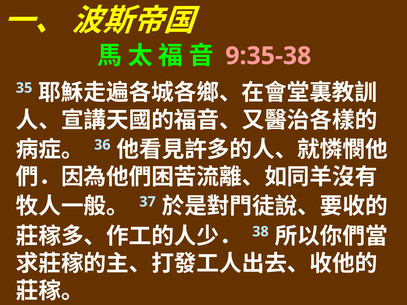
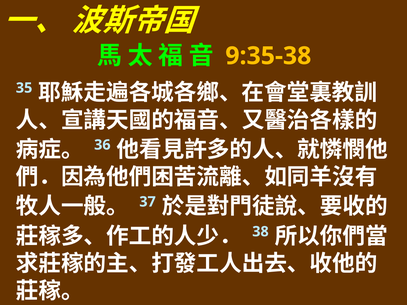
9:35-38 colour: pink -> yellow
